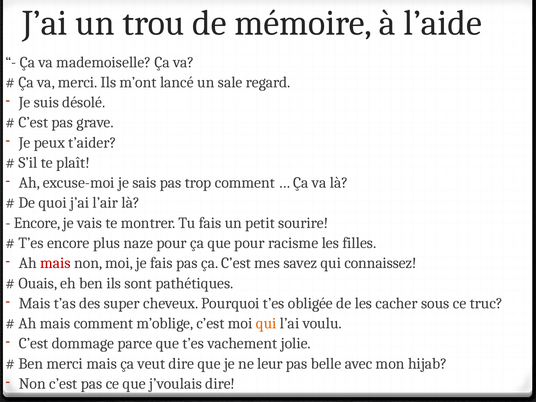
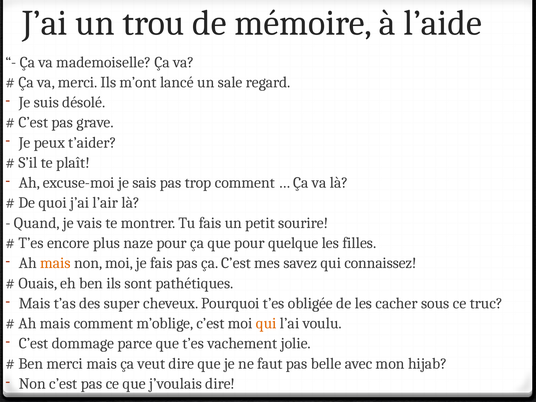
Encore at (37, 223): Encore -> Quand
racisme: racisme -> quelque
mais at (55, 263) colour: red -> orange
leur: leur -> faut
